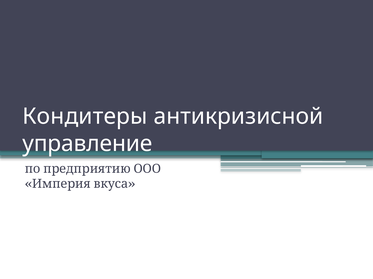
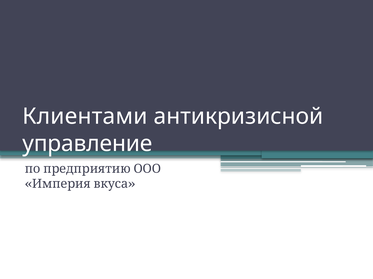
Кондитеры: Кондитеры -> Клиентами
